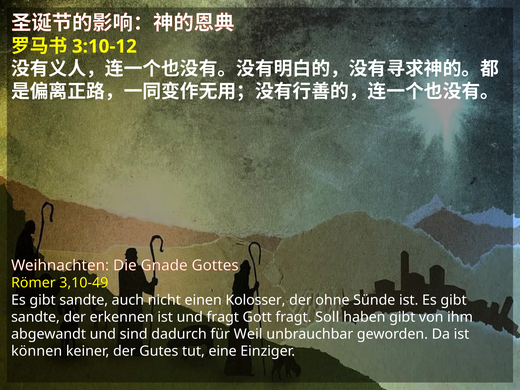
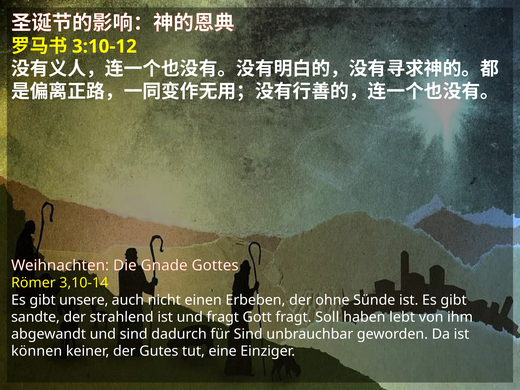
3,10-49: 3,10-49 -> 3,10-14
sandte at (84, 300): sandte -> unsere
Kolosser: Kolosser -> Erbeben
erkennen: erkennen -> strahlend
haben gibt: gibt -> lebt
für Weil: Weil -> Sind
